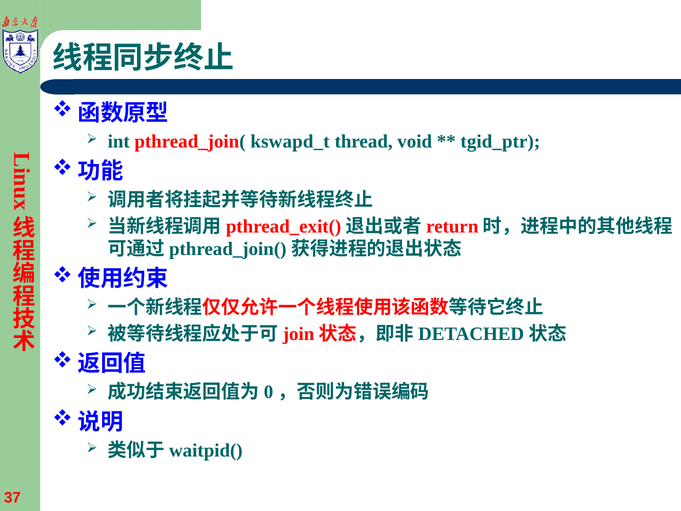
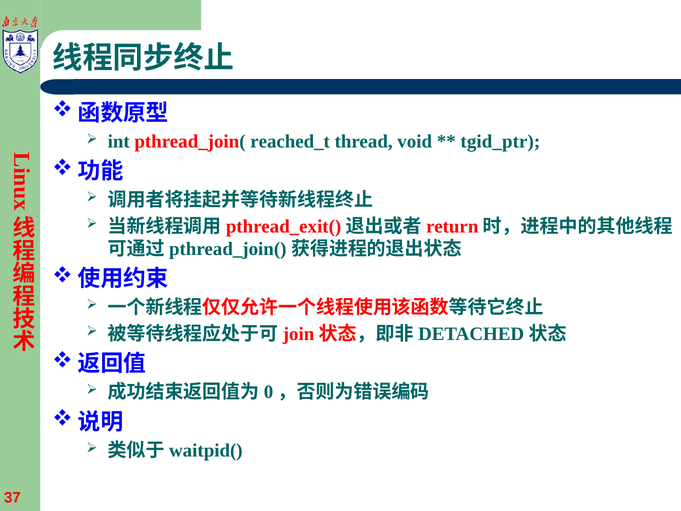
kswapd_t: kswapd_t -> reached_t
